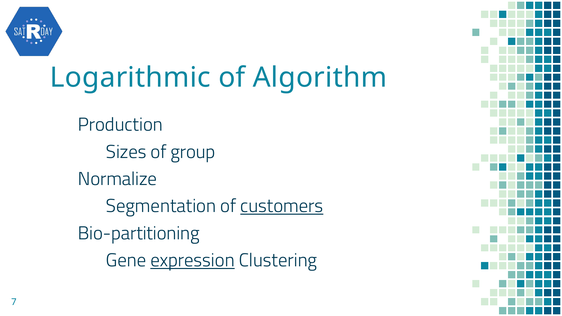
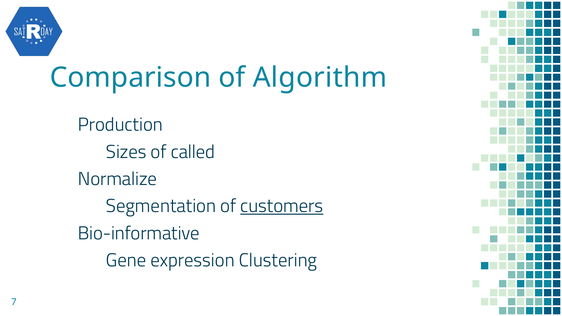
Logarithmic: Logarithmic -> Comparison
group: group -> called
Bio-partitioning: Bio-partitioning -> Bio-informative
expression underline: present -> none
